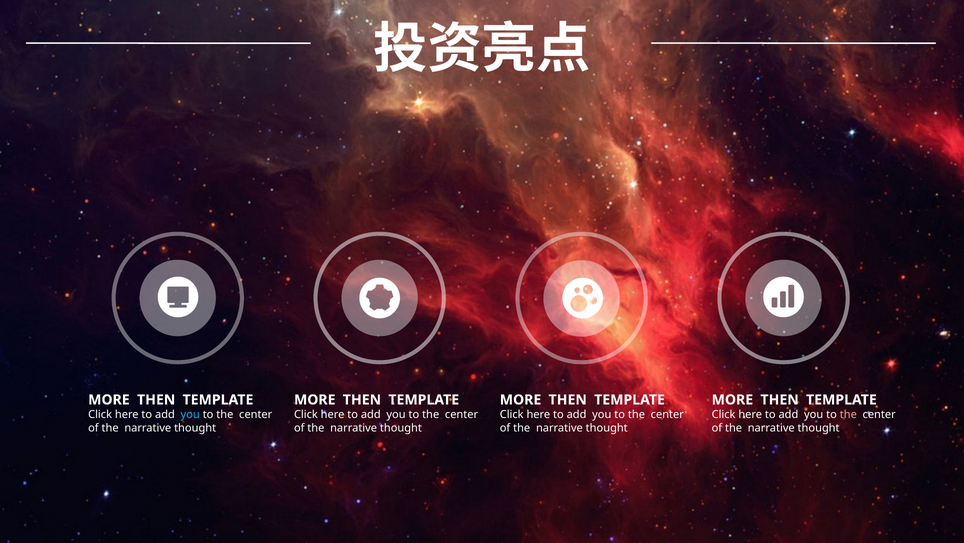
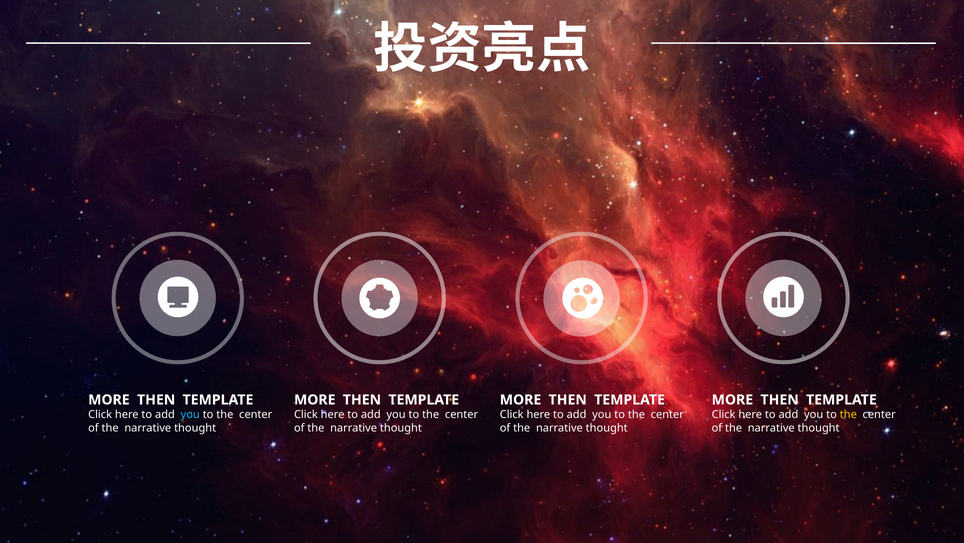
the at (848, 414) colour: pink -> yellow
